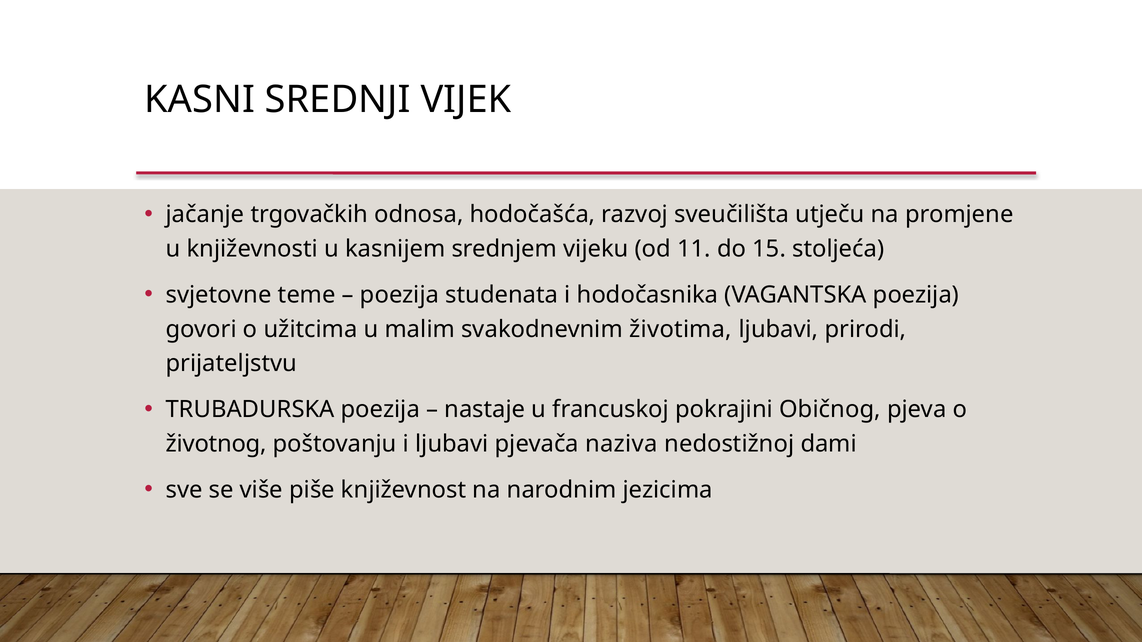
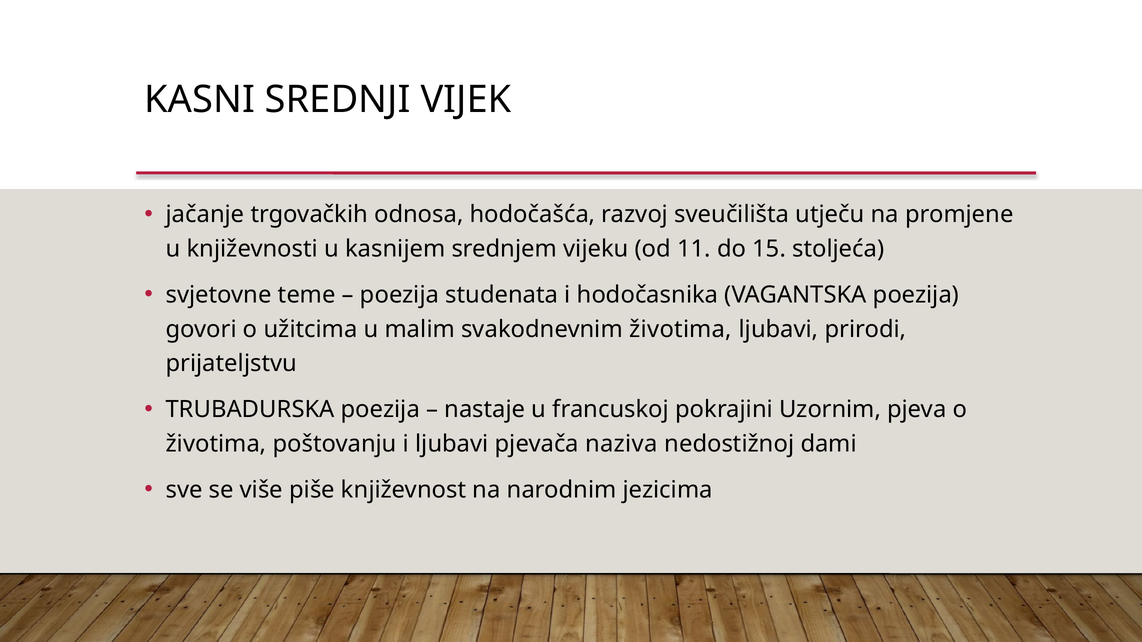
Običnog: Običnog -> Uzornim
životnog at (216, 444): životnog -> životima
